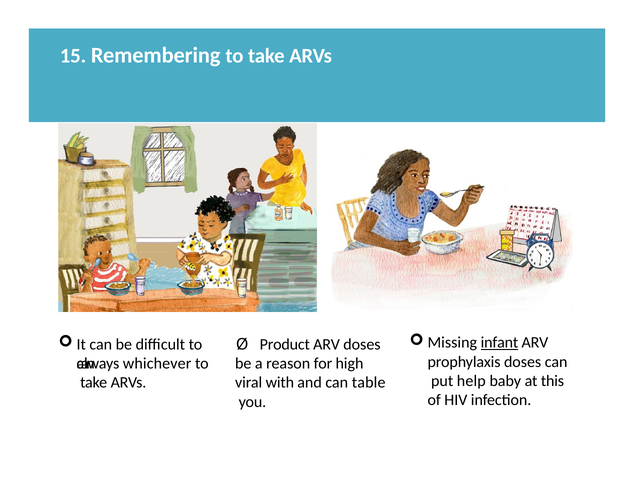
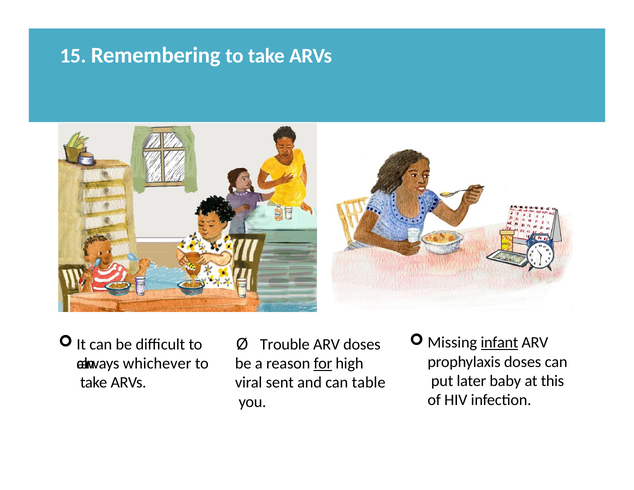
Product: Product -> Trouble
for underline: none -> present
help: help -> later
with: with -> sent
